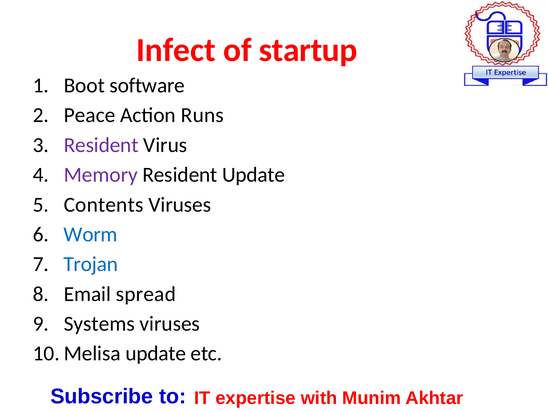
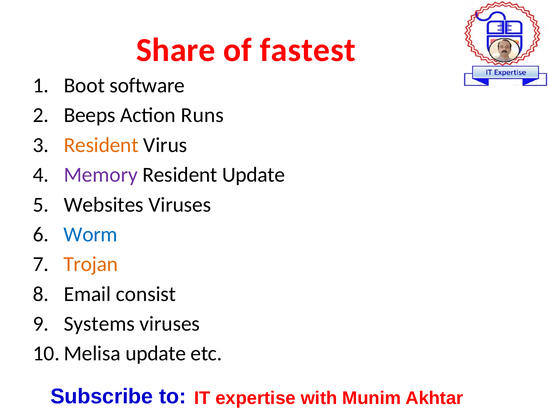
Infect: Infect -> Share
startup: startup -> fastest
Peace: Peace -> Beeps
Resident at (101, 145) colour: purple -> orange
Contents: Contents -> Websites
Trojan colour: blue -> orange
spread: spread -> consist
